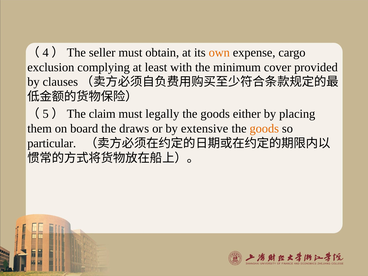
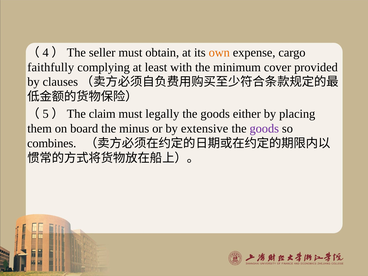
exclusion: exclusion -> faithfully
draws: draws -> minus
goods at (264, 129) colour: orange -> purple
particular: particular -> combines
